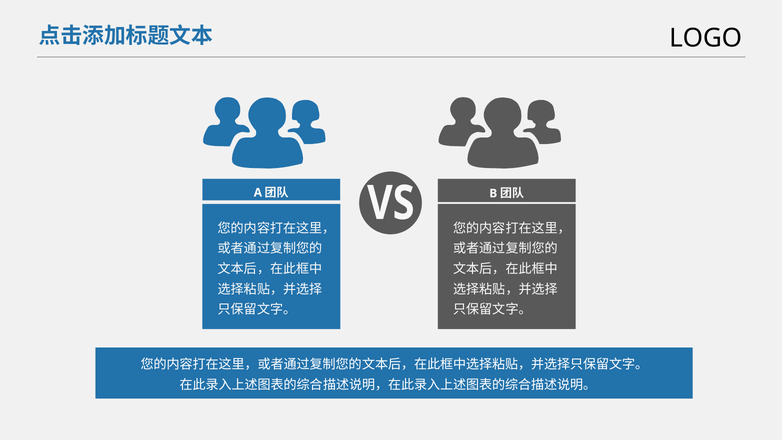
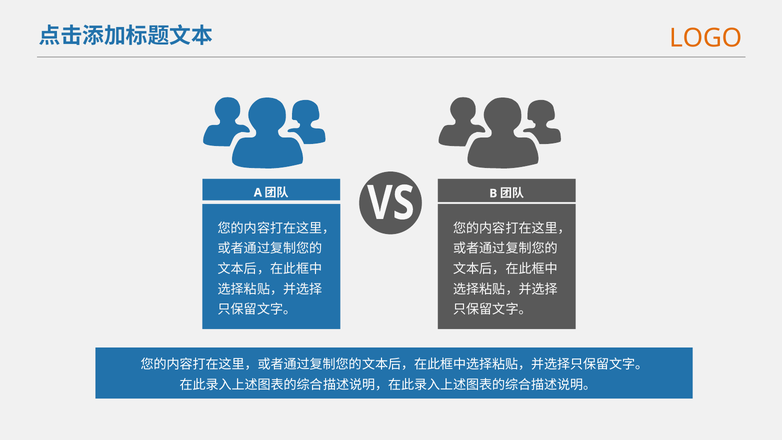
LOGO colour: black -> orange
